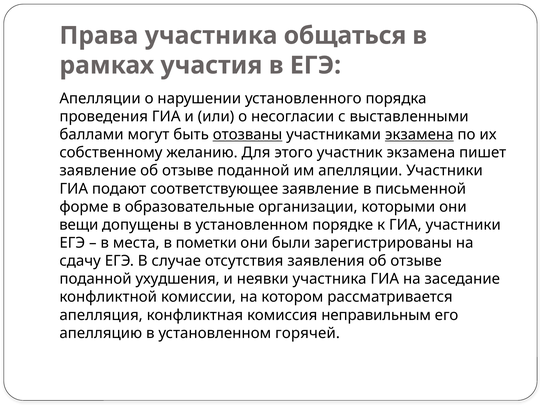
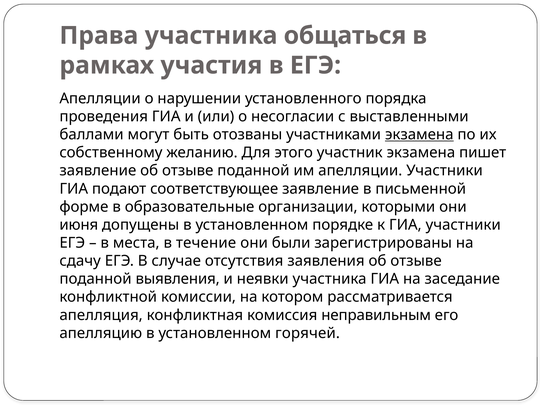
отозваны underline: present -> none
вещи: вещи -> июня
пометки: пометки -> течение
ухудшения: ухудшения -> выявления
